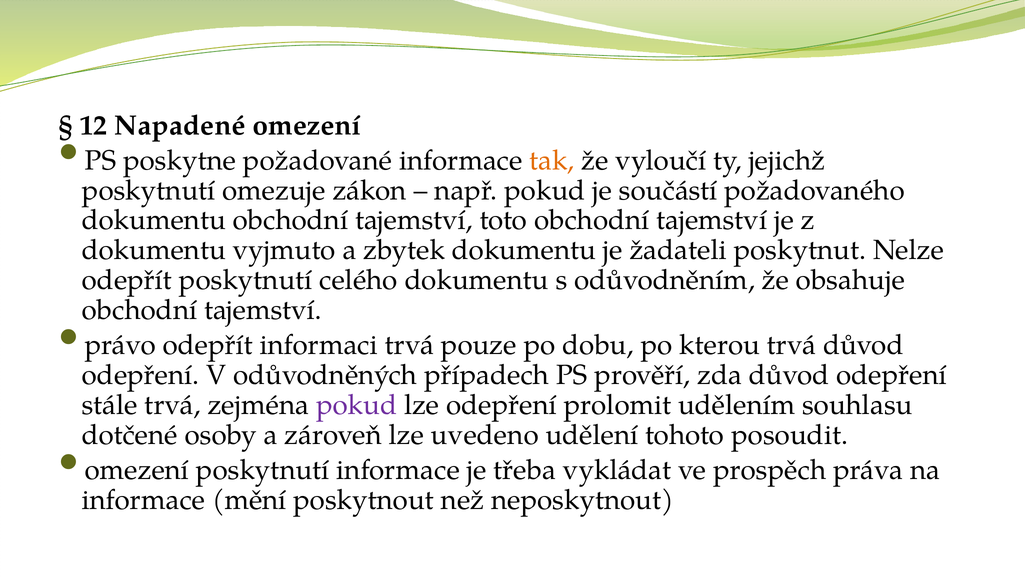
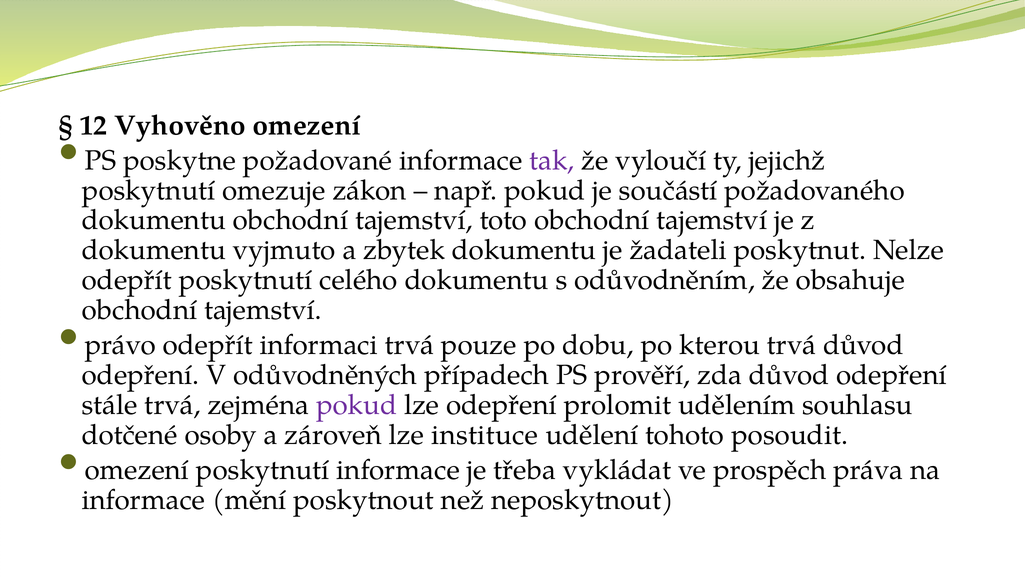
Napadené: Napadené -> Vyhověno
tak colour: orange -> purple
uvedeno: uvedeno -> instituce
